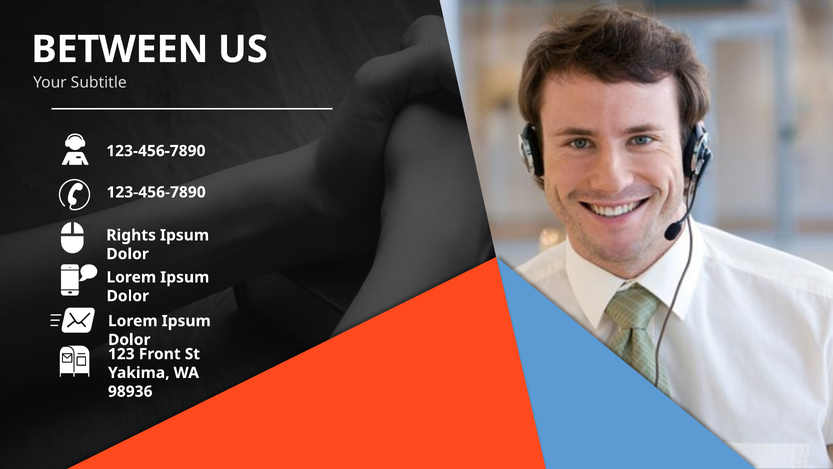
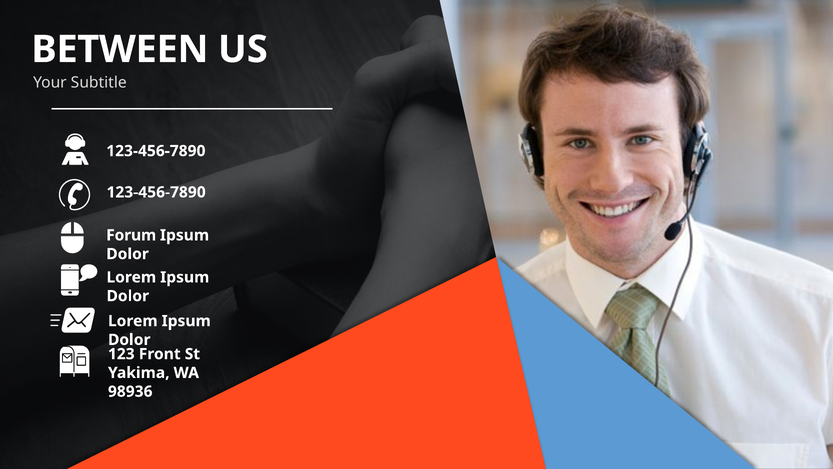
Rights: Rights -> Forum
